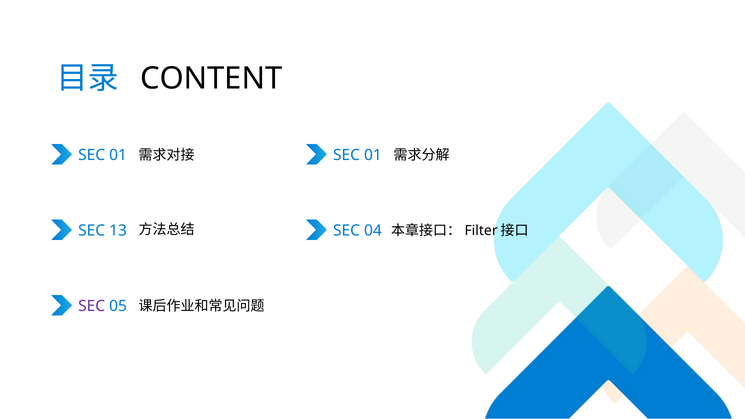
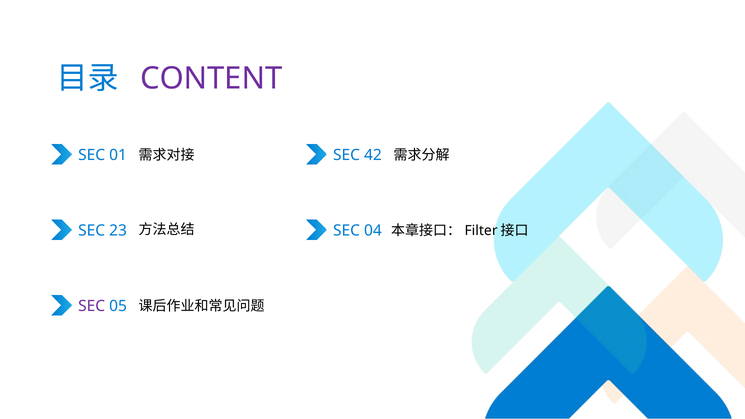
CONTENT colour: black -> purple
01 at (373, 155): 01 -> 42
13: 13 -> 23
